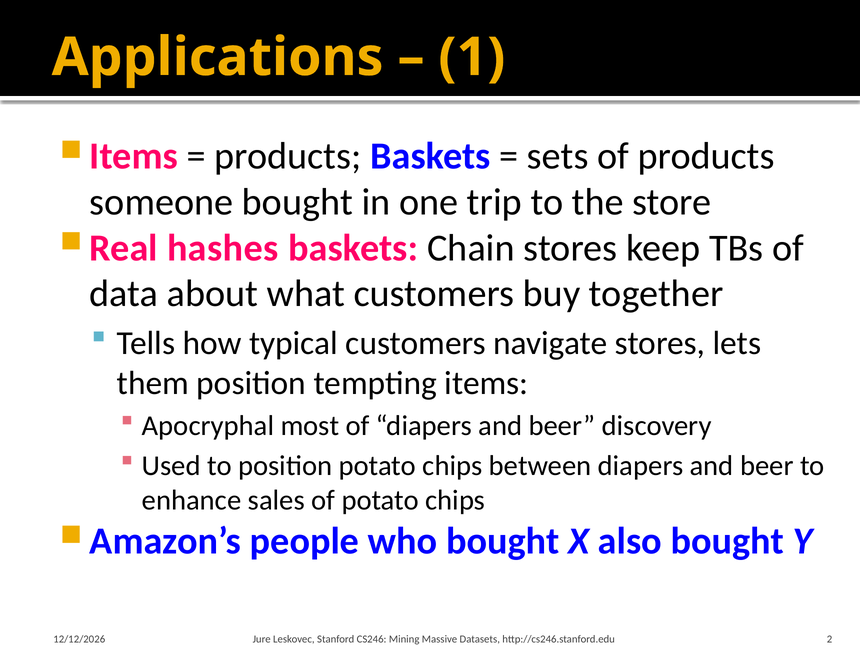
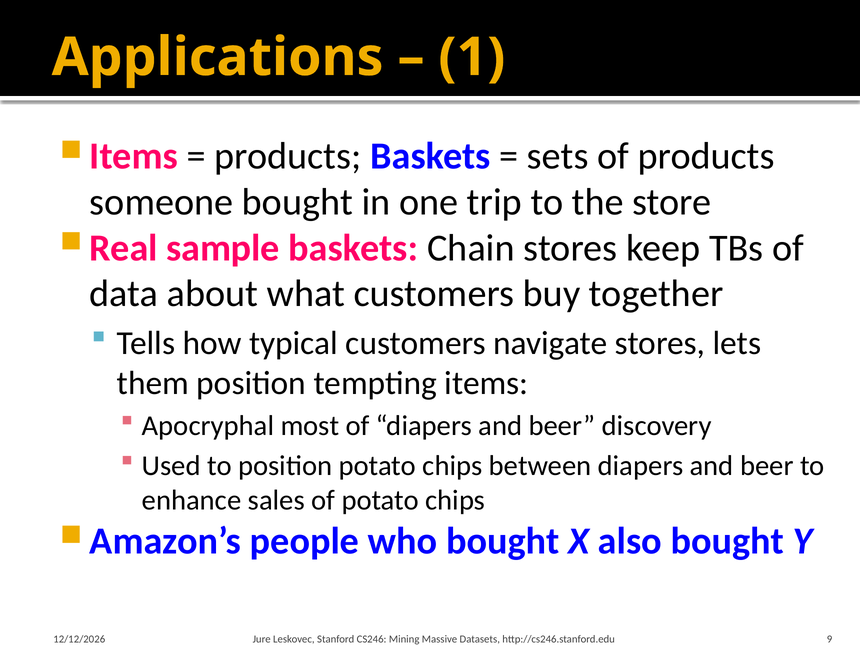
hashes: hashes -> sample
2: 2 -> 9
